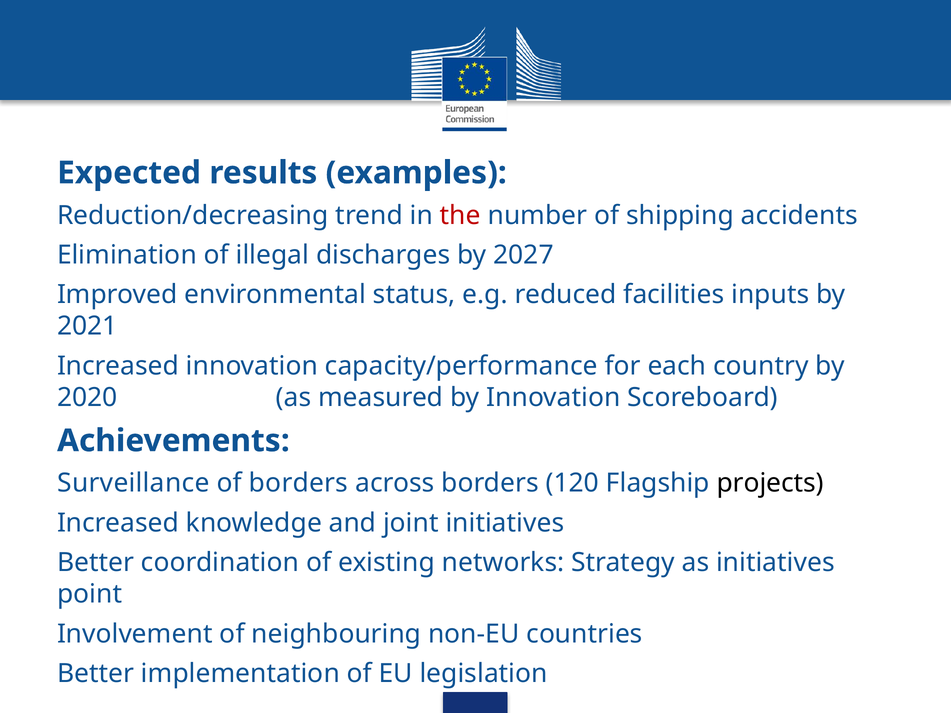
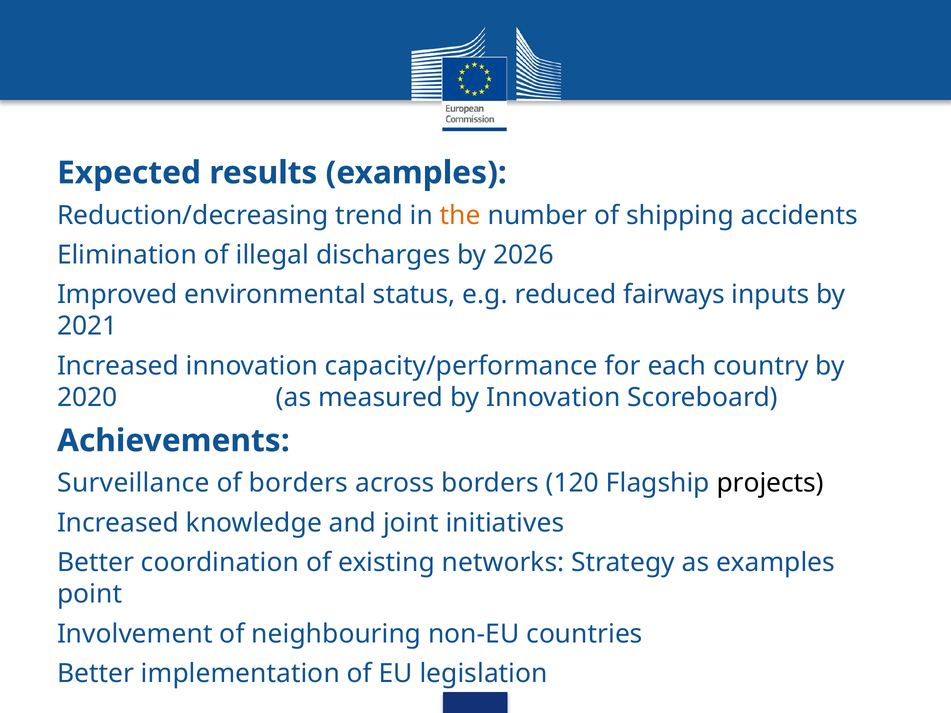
the colour: red -> orange
2027: 2027 -> 2026
facilities: facilities -> fairways
as initiatives: initiatives -> examples
